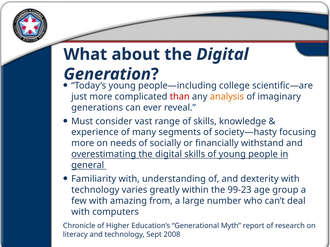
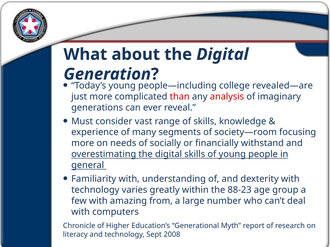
scientific—are: scientific—are -> revealed—are
analysis colour: orange -> red
society—hasty: society—hasty -> society—room
99-23: 99-23 -> 88-23
